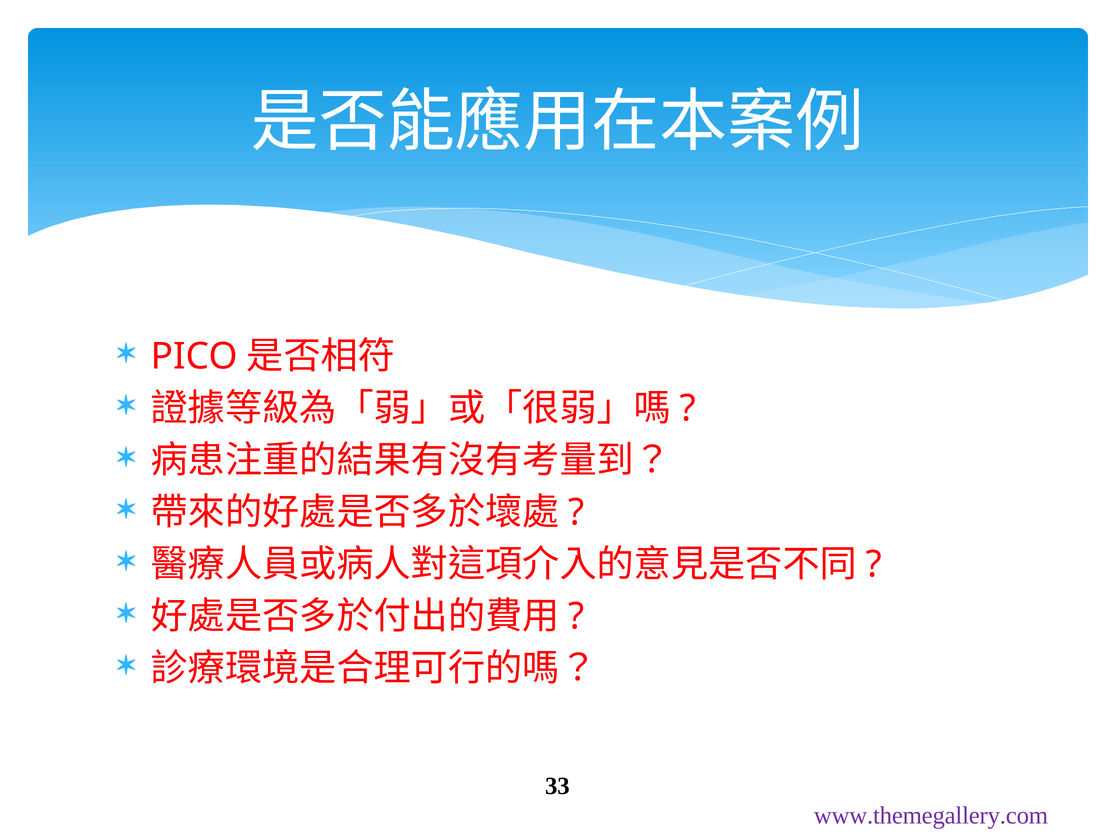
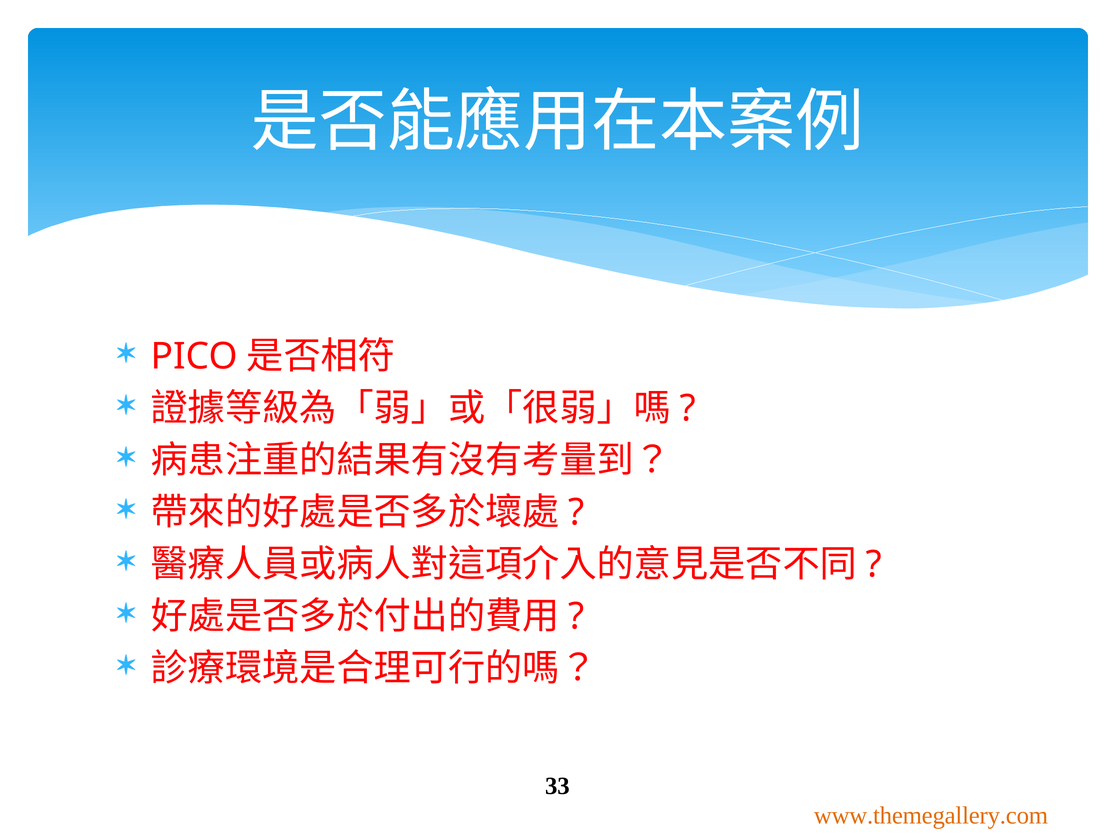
www.themegallery.com colour: purple -> orange
